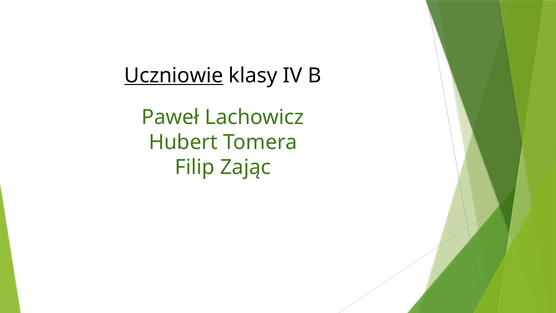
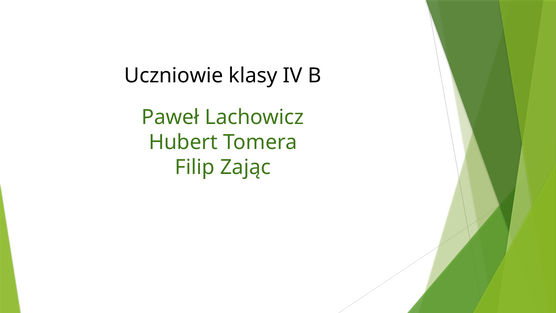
Uczniowie underline: present -> none
